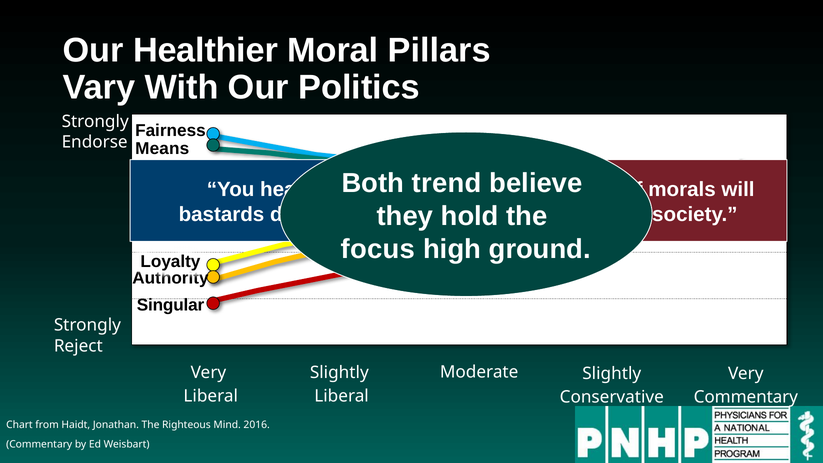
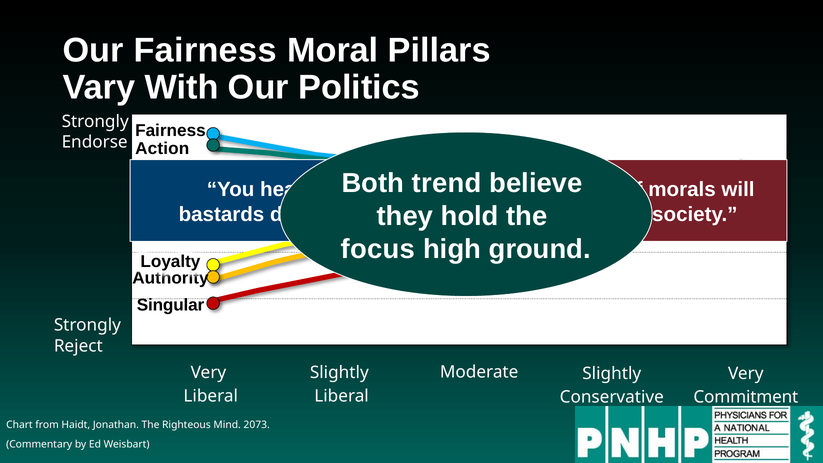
Our Healthier: Healthier -> Fairness
Means: Means -> Action
Commentary at (746, 397): Commentary -> Commitment
2016: 2016 -> 2073
